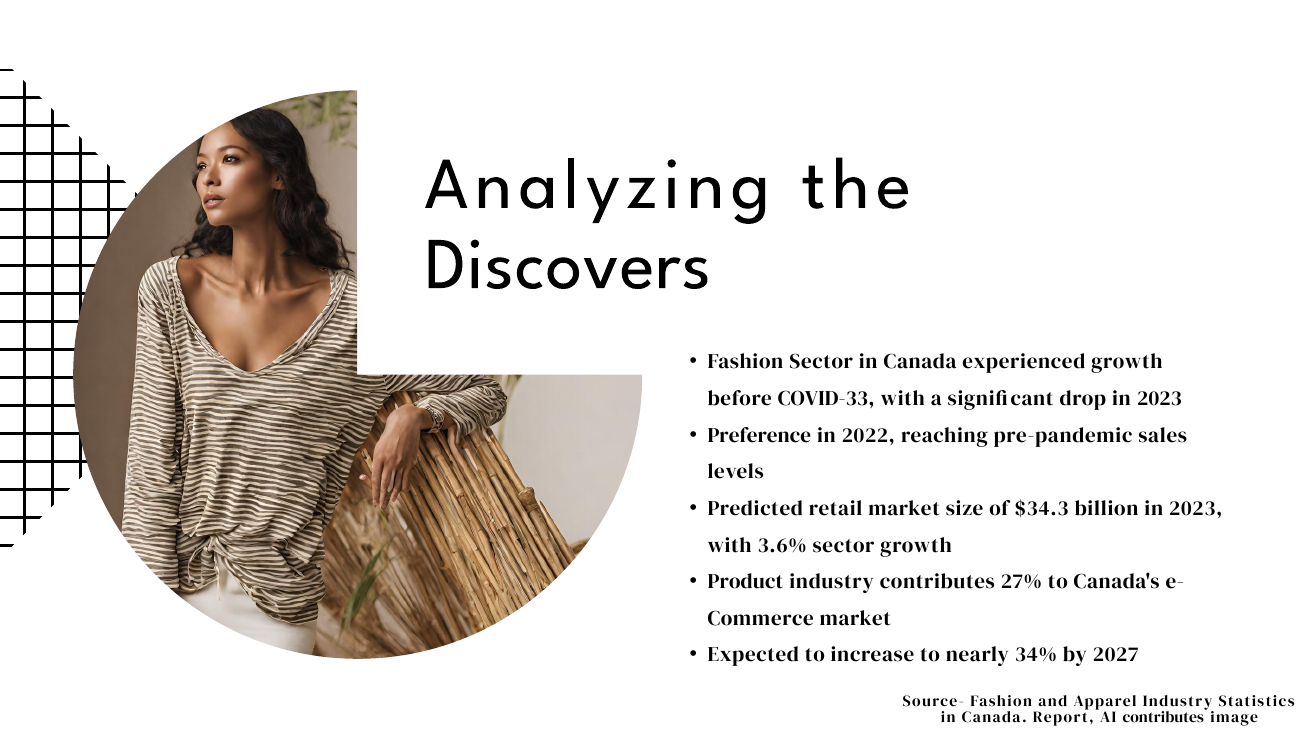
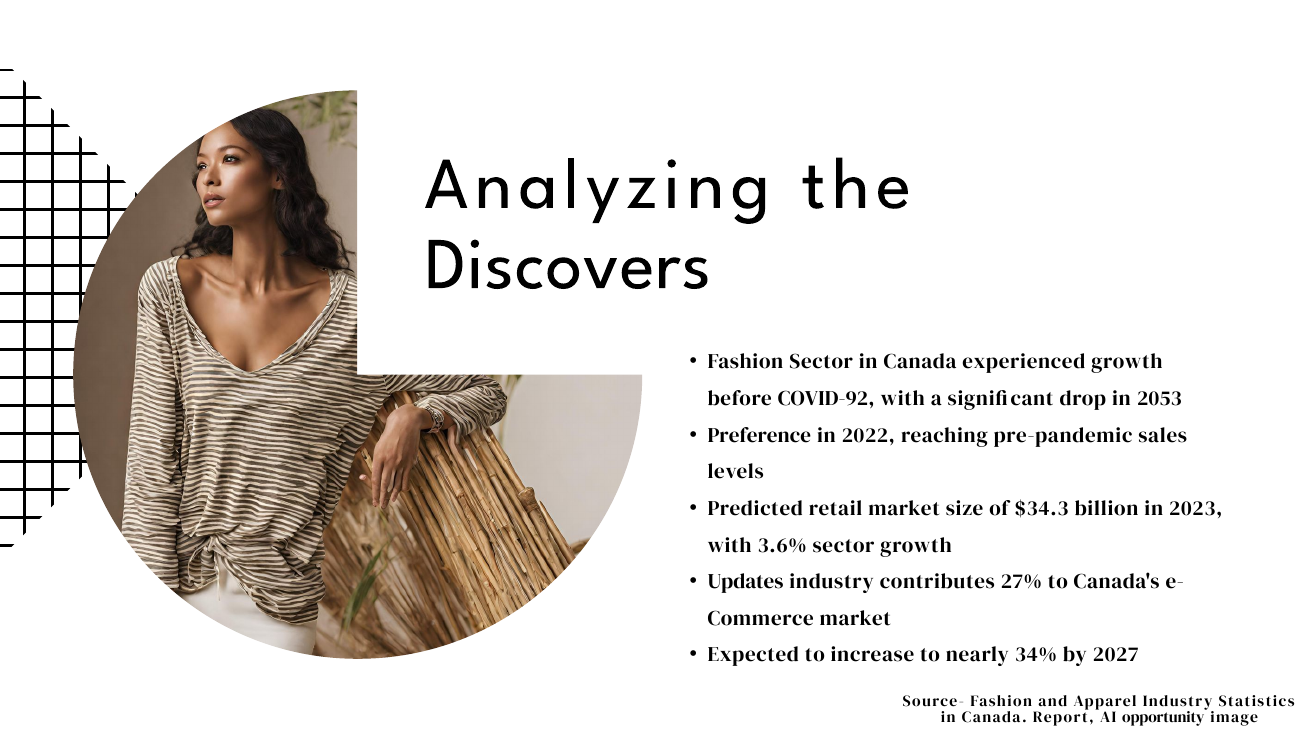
COVID-33: COVID-33 -> COVID-92
drop in 2023: 2023 -> 2053
Product: Product -> Updates
AI contributes: contributes -> opportunity
